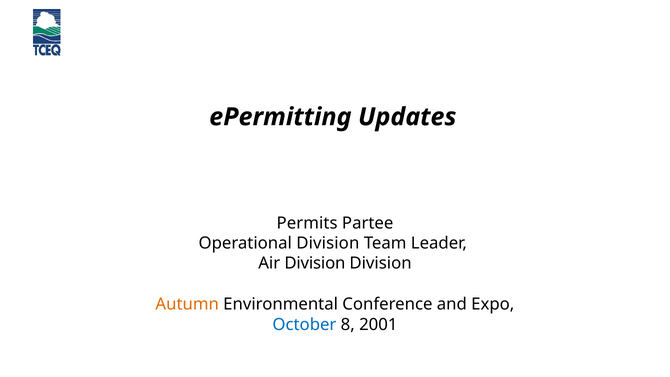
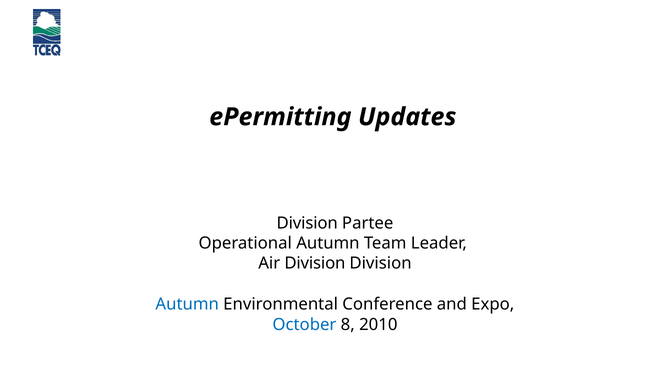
Permits at (307, 223): Permits -> Division
Operational Division: Division -> Autumn
Autumn at (187, 304) colour: orange -> blue
2001: 2001 -> 2010
